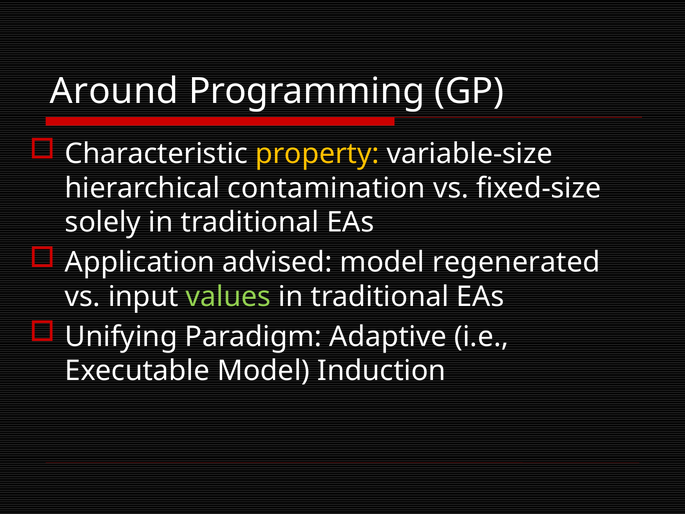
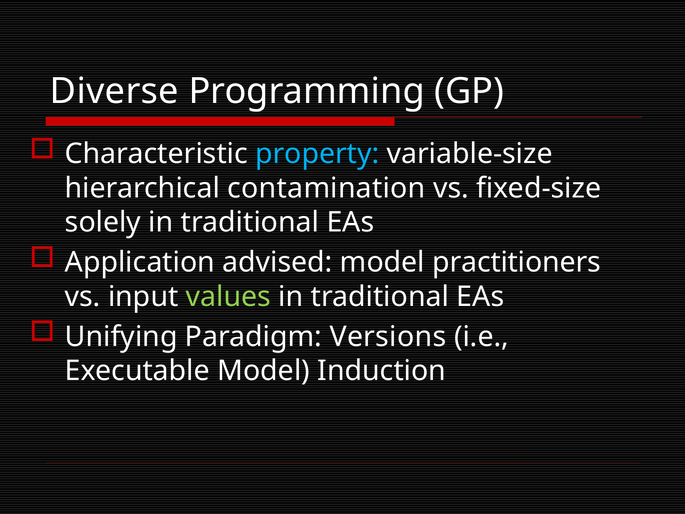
Around: Around -> Diverse
property colour: yellow -> light blue
regenerated: regenerated -> practitioners
Adaptive: Adaptive -> Versions
